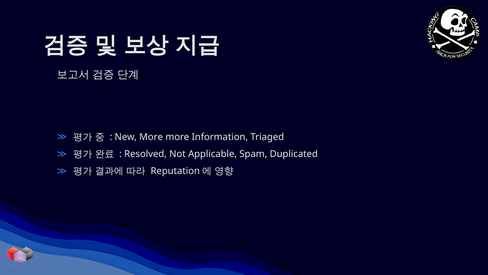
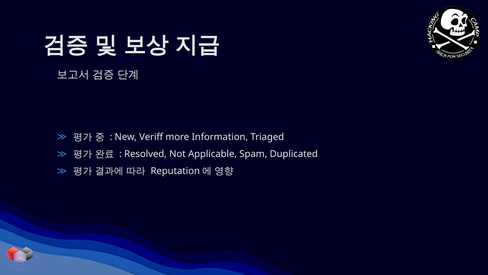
New More: More -> Veriff
